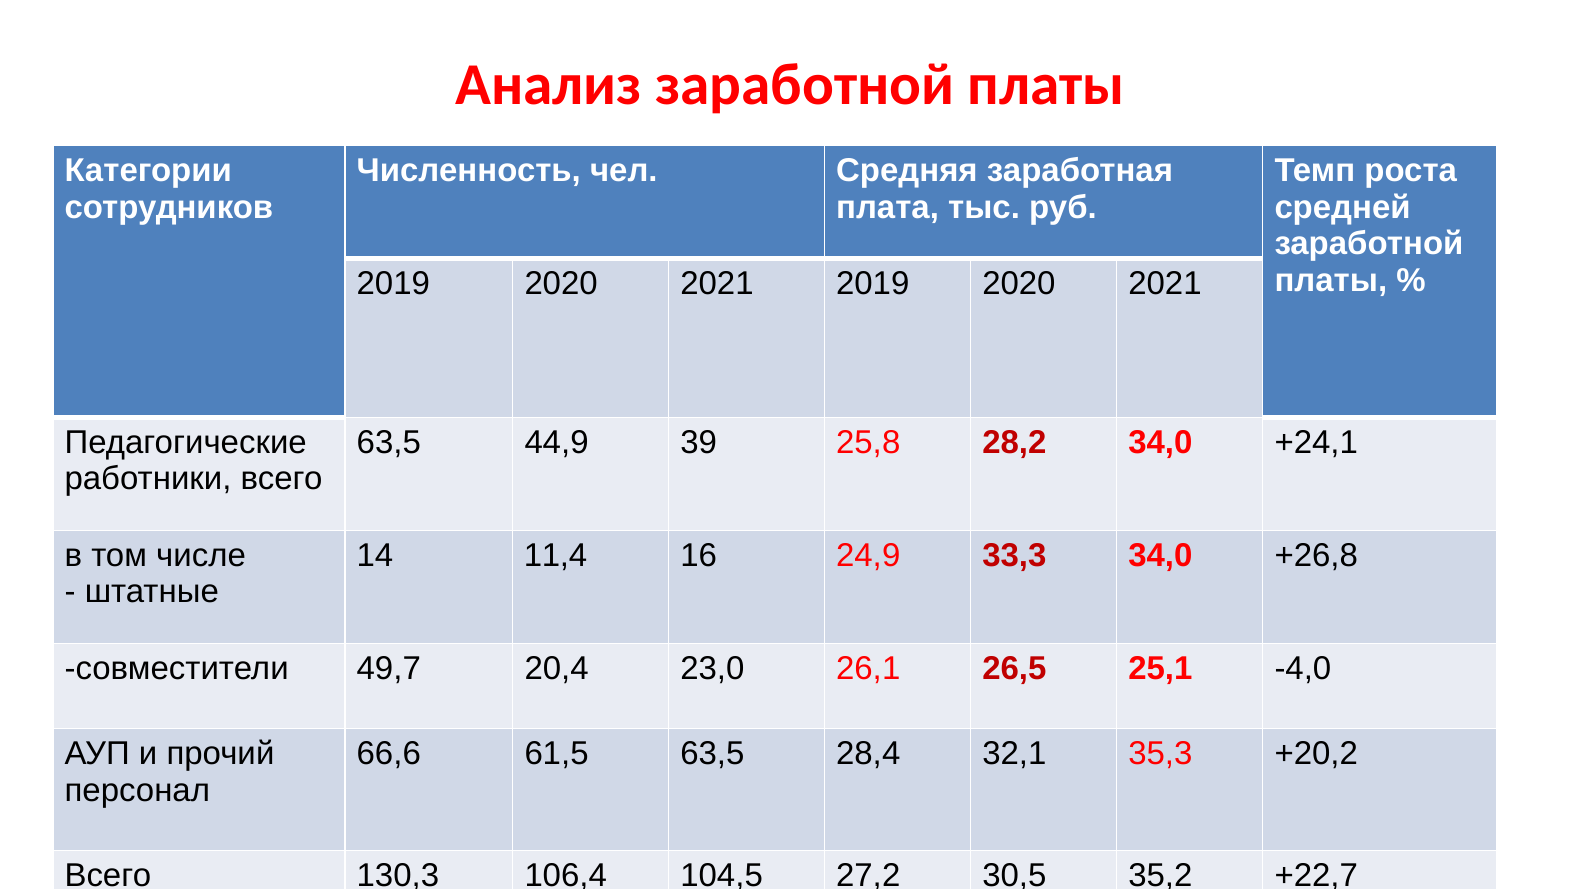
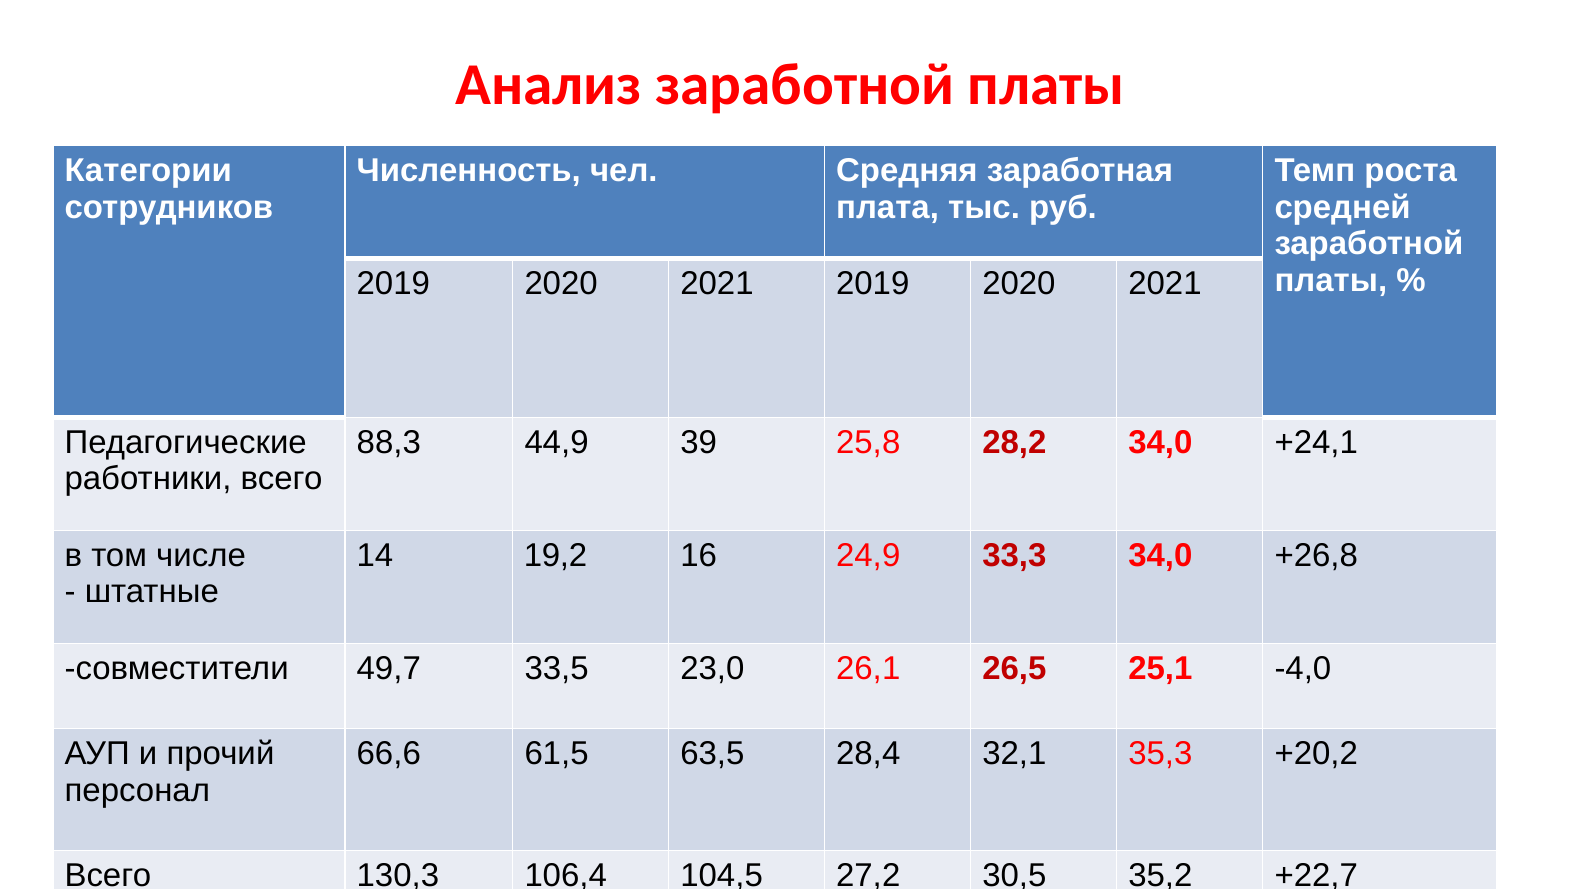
63,5 at (389, 443): 63,5 -> 88,3
11,4: 11,4 -> 19,2
20,4: 20,4 -> 33,5
